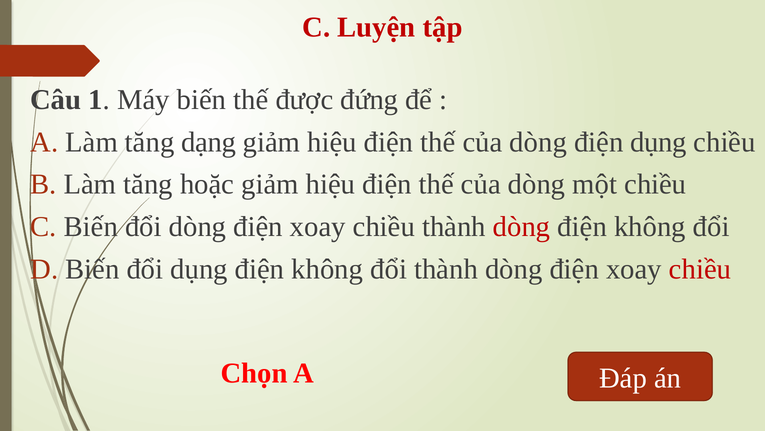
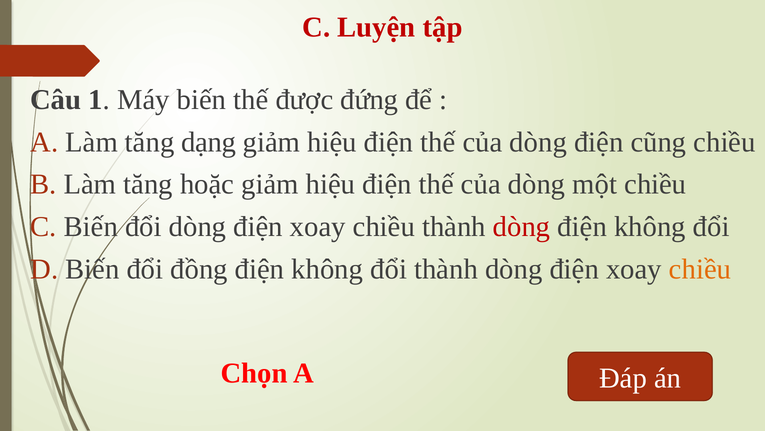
điện dụng: dụng -> cũng
đổi dụng: dụng -> đồng
chiều at (700, 269) colour: red -> orange
